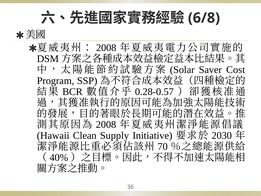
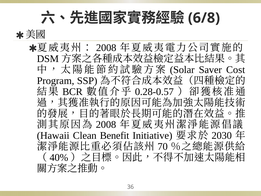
Supply: Supply -> Benefit
